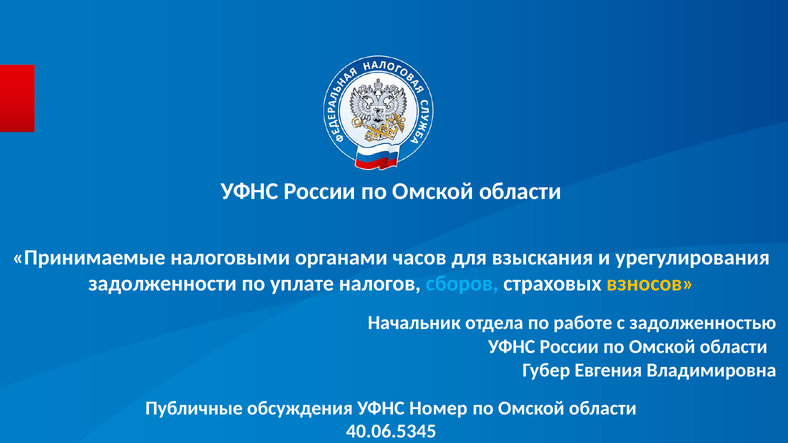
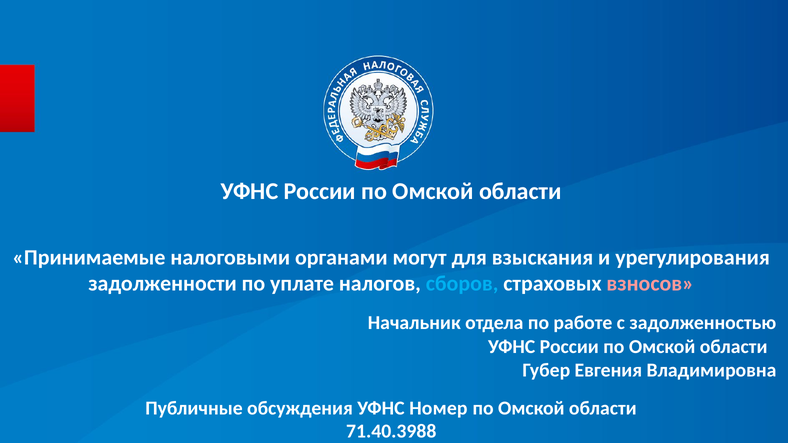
часов: часов -> могут
взносов colour: yellow -> pink
40.06.5345: 40.06.5345 -> 71.40.3988
